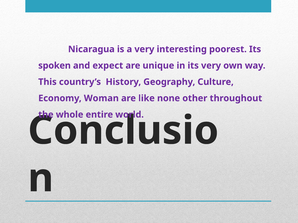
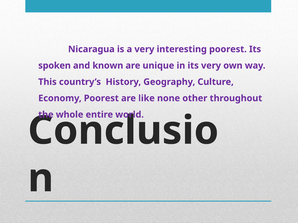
expect: expect -> known
Economy Woman: Woman -> Poorest
